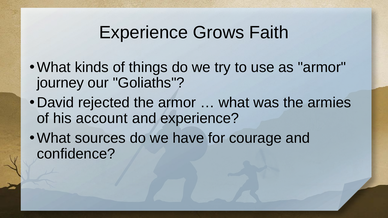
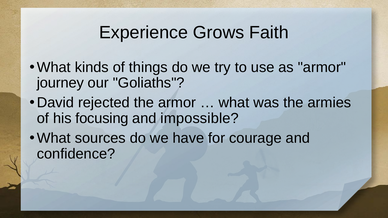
account: account -> focusing
and experience: experience -> impossible
